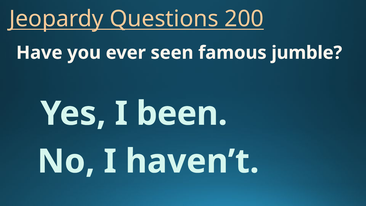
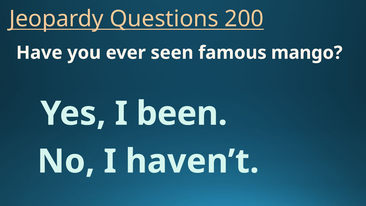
jumble: jumble -> mango
